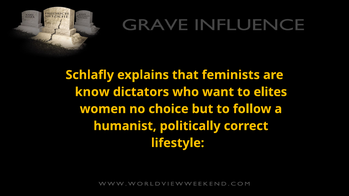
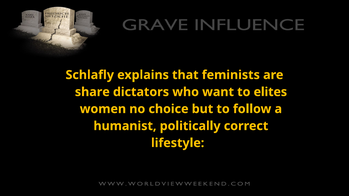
know: know -> share
